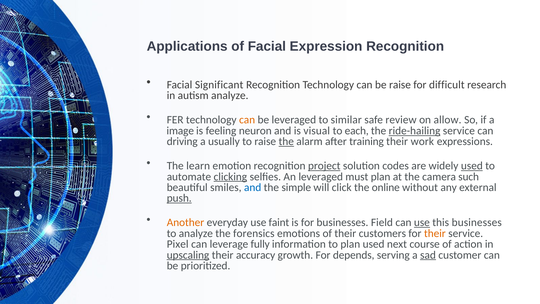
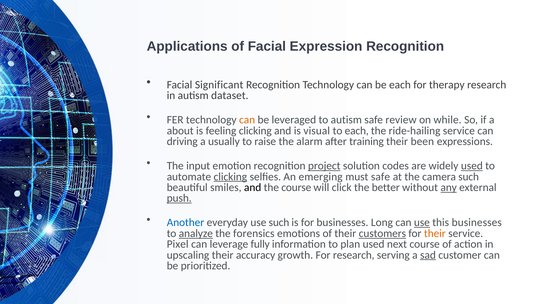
be raise: raise -> each
difficult: difficult -> therapy
autism analyze: analyze -> dataset
to similar: similar -> autism
allow: allow -> while
image: image -> about
feeling neuron: neuron -> clicking
ride-hailing underline: present -> none
the at (286, 141) underline: present -> none
work: work -> been
learn: learn -> input
An leveraged: leveraged -> emerging
must plan: plan -> safe
and at (253, 187) colour: blue -> black
the simple: simple -> course
online: online -> better
any underline: none -> present
Another colour: orange -> blue
use faint: faint -> such
Field: Field -> Long
analyze at (196, 233) underline: none -> present
customers underline: none -> present
upscaling underline: present -> none
For depends: depends -> research
